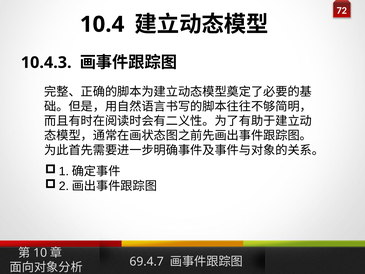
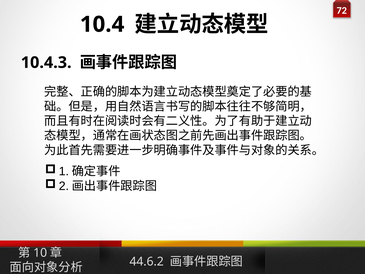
69.4.7: 69.4.7 -> 44.6.2
